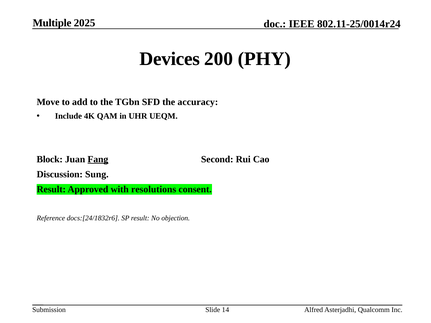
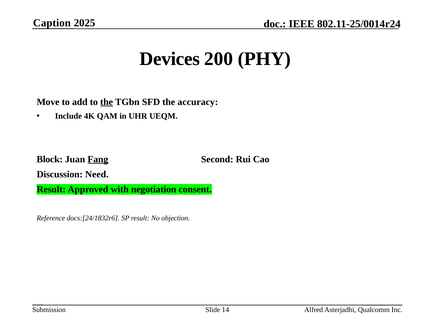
Multiple: Multiple -> Caption
the at (107, 102) underline: none -> present
Sung: Sung -> Need
resolutions: resolutions -> negotiation
